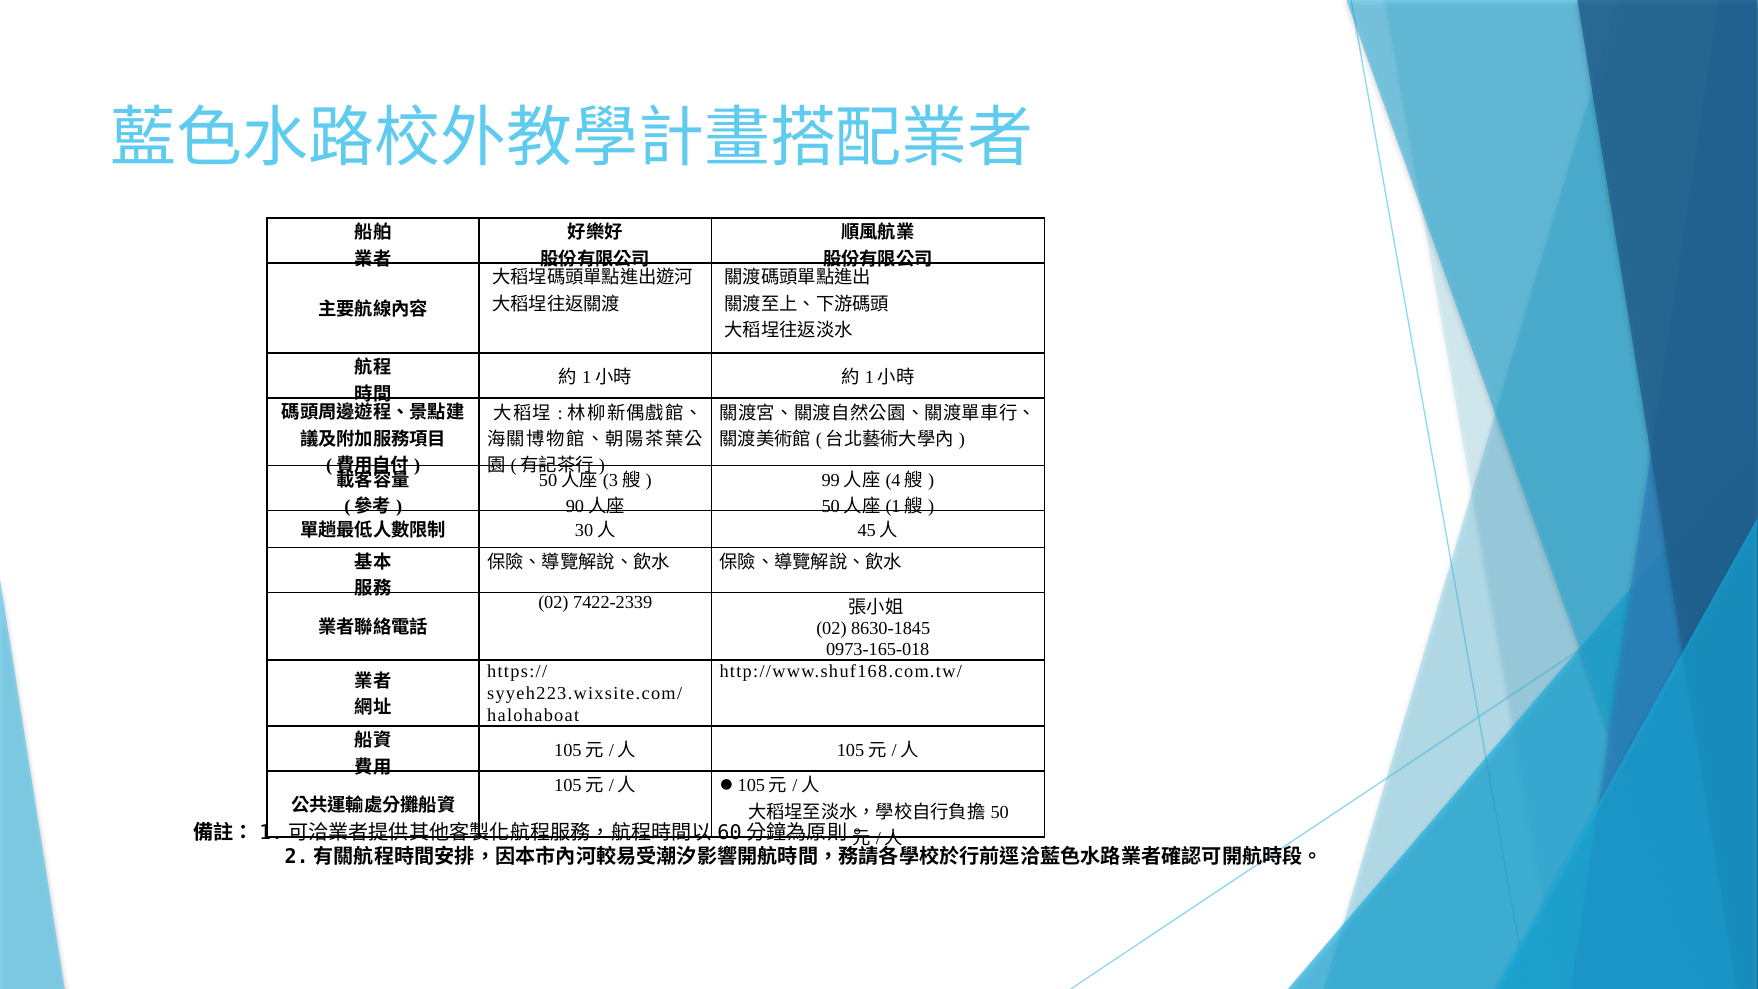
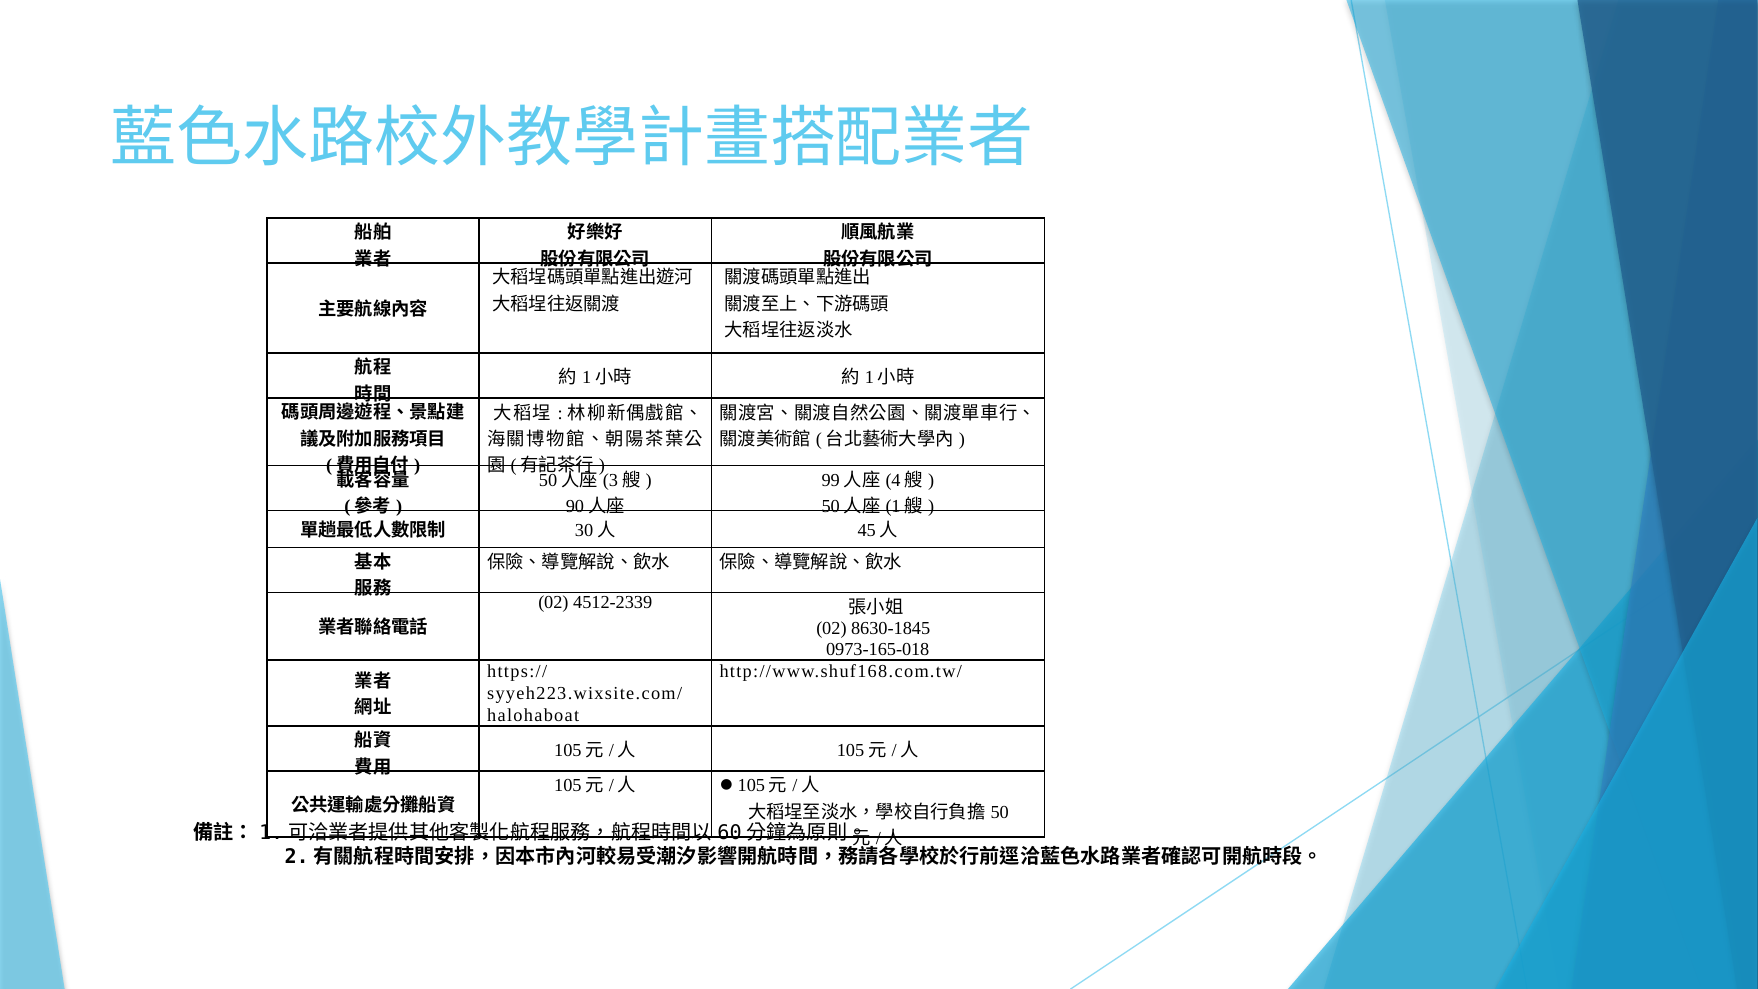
7422-2339: 7422-2339 -> 4512-2339
